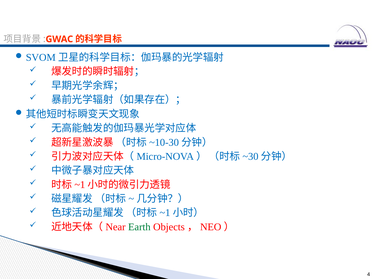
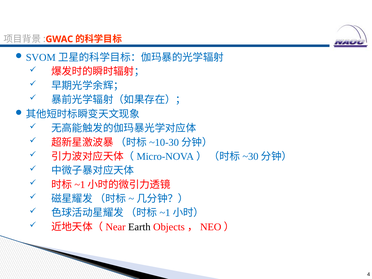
Earth colour: green -> black
